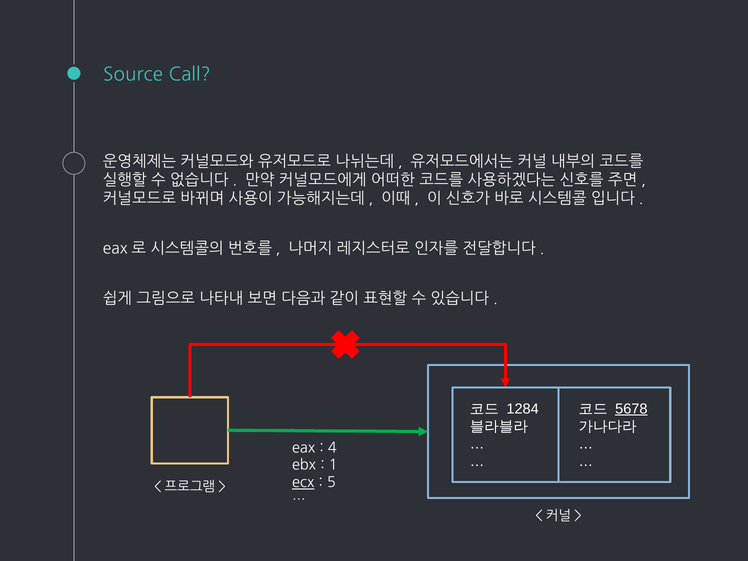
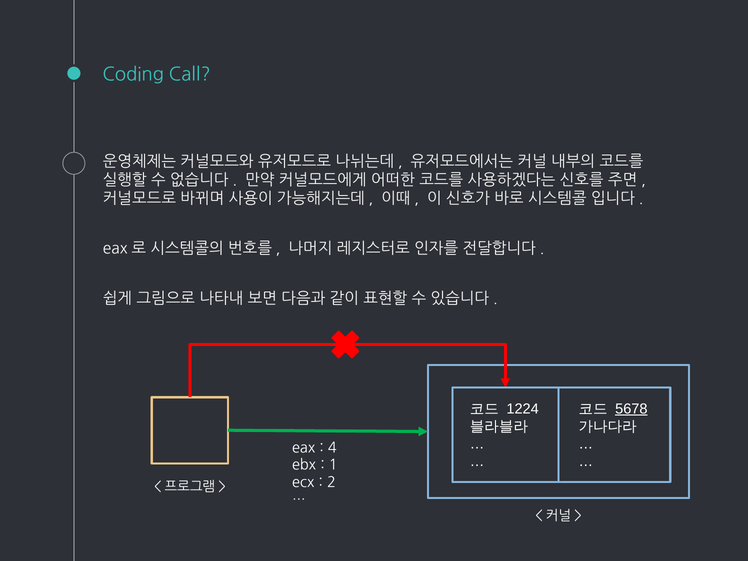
Source: Source -> Coding
1284: 1284 -> 1224
ecx underline: present -> none
5: 5 -> 2
